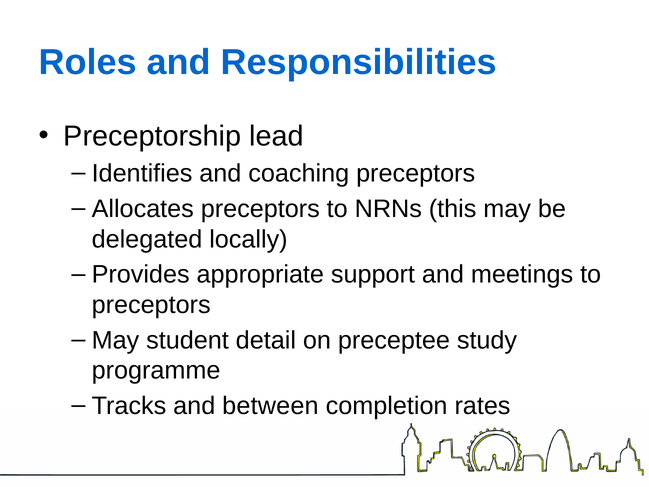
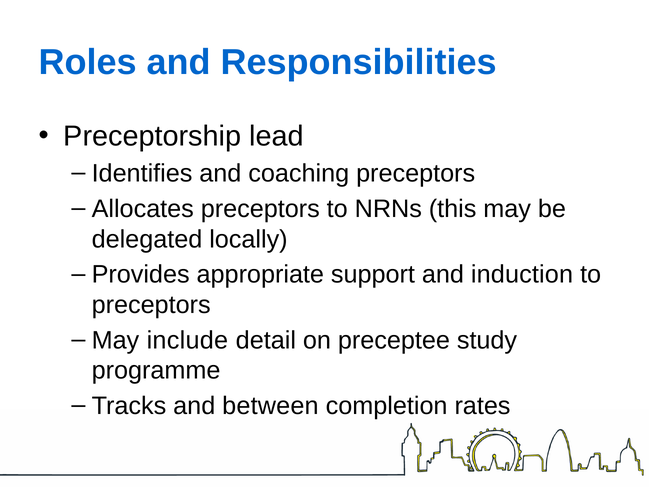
meetings: meetings -> induction
student: student -> include
